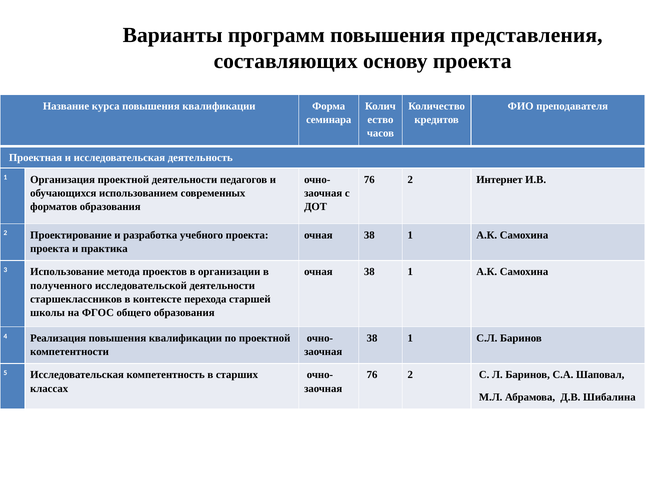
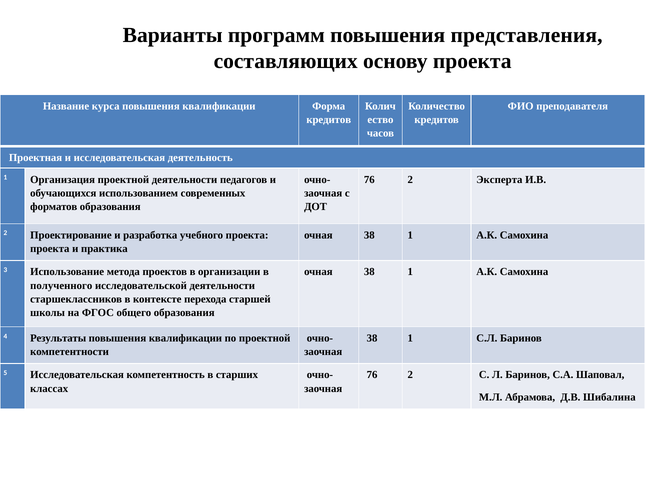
семинара at (329, 120): семинара -> кредитов
Интернет: Интернет -> Эксперта
Реализация: Реализация -> Результаты
